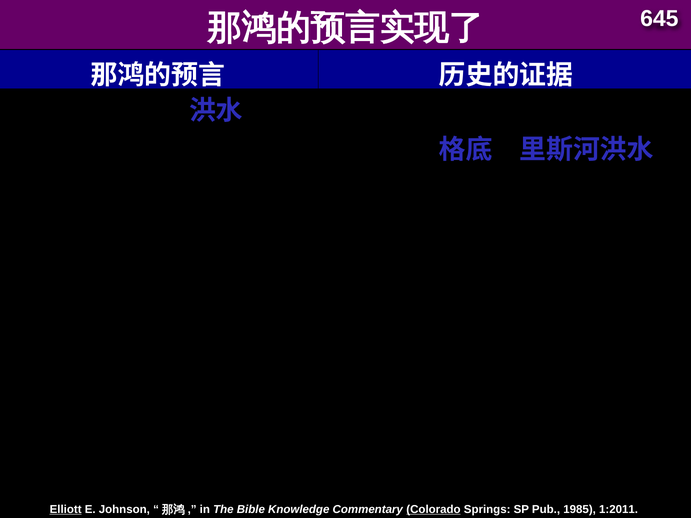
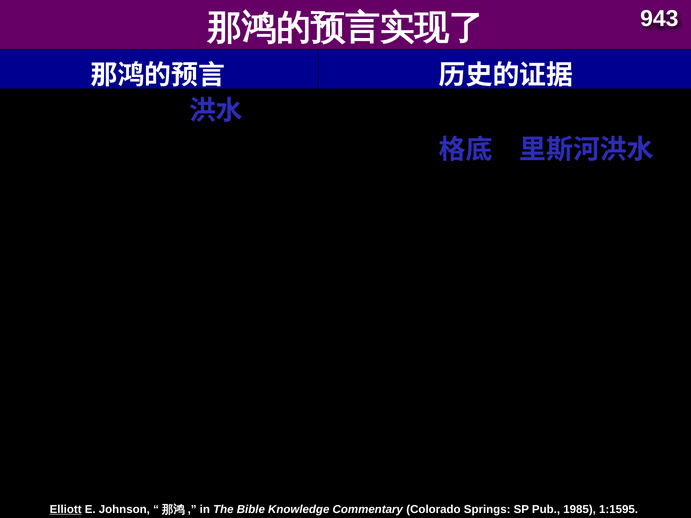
645: 645 -> 943
Colorado underline: present -> none
1:2011: 1:2011 -> 1:1595
